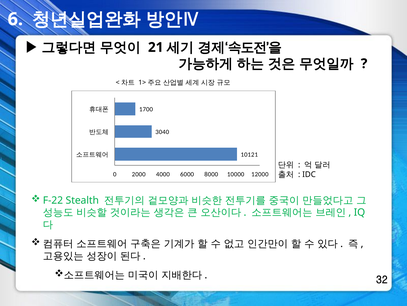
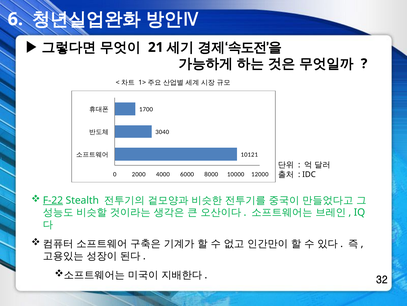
F-22 underline: none -> present
